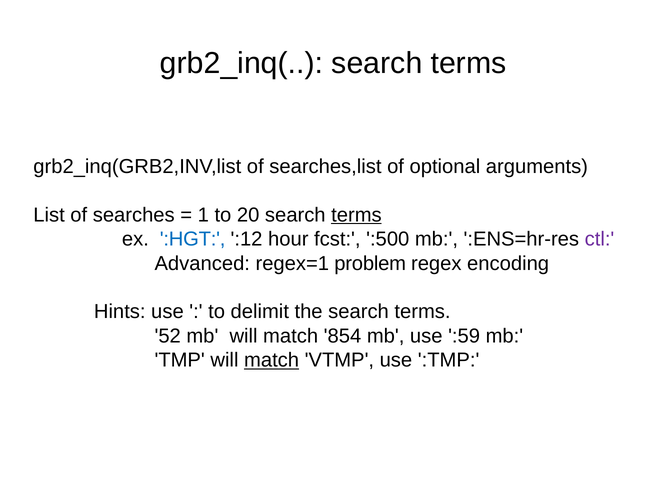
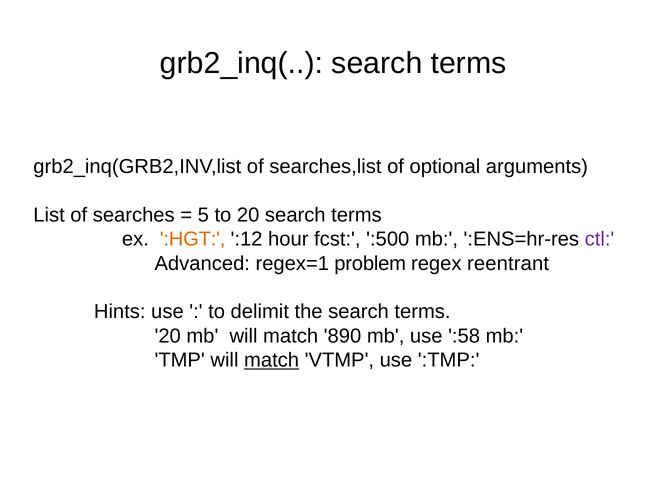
1: 1 -> 5
terms at (356, 215) underline: present -> none
:HGT colour: blue -> orange
encoding: encoding -> reentrant
52 at (168, 336): 52 -> 20
854: 854 -> 890
:59: :59 -> :58
